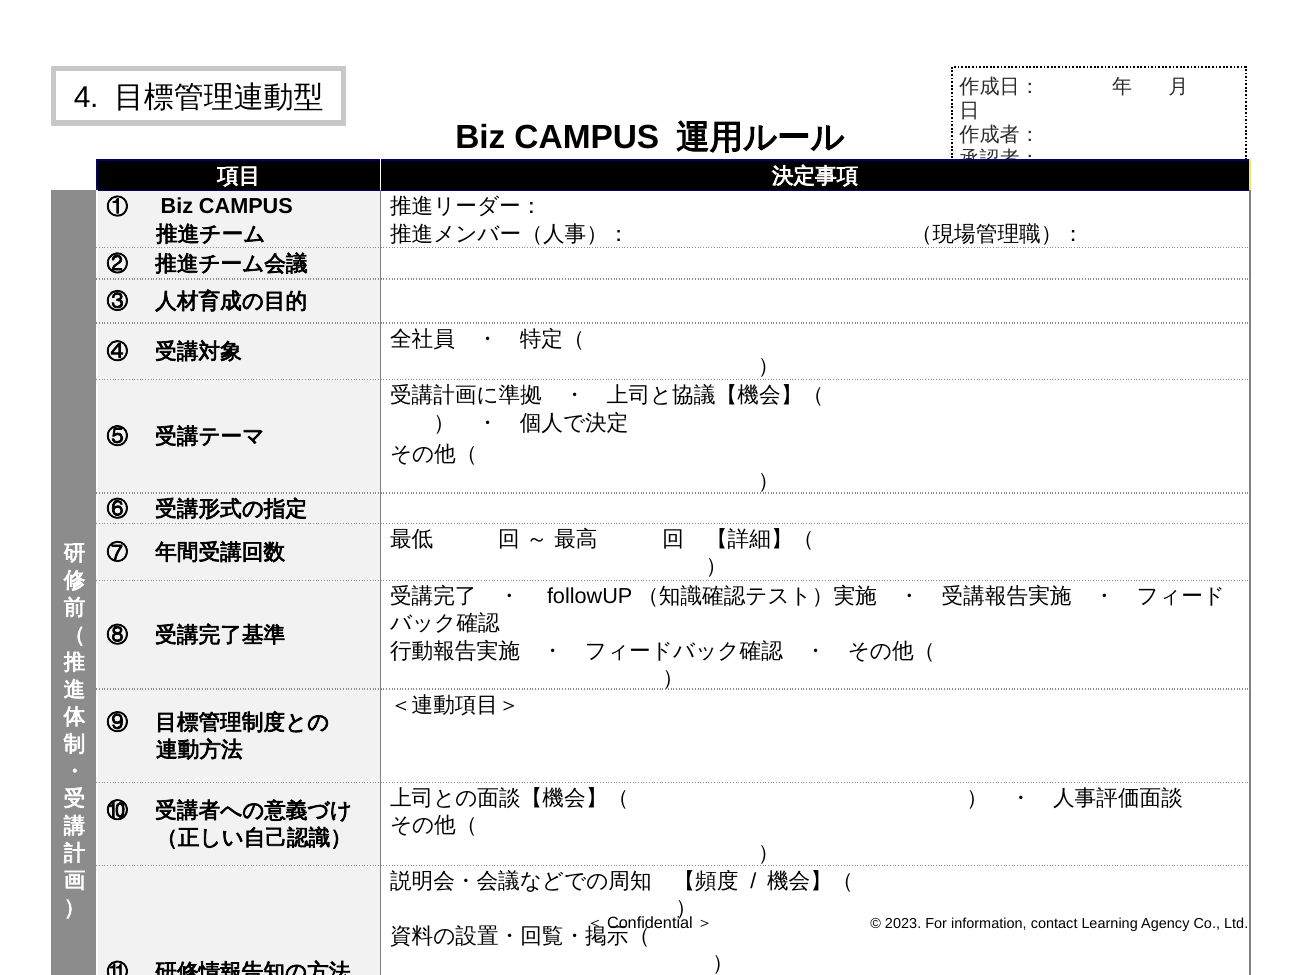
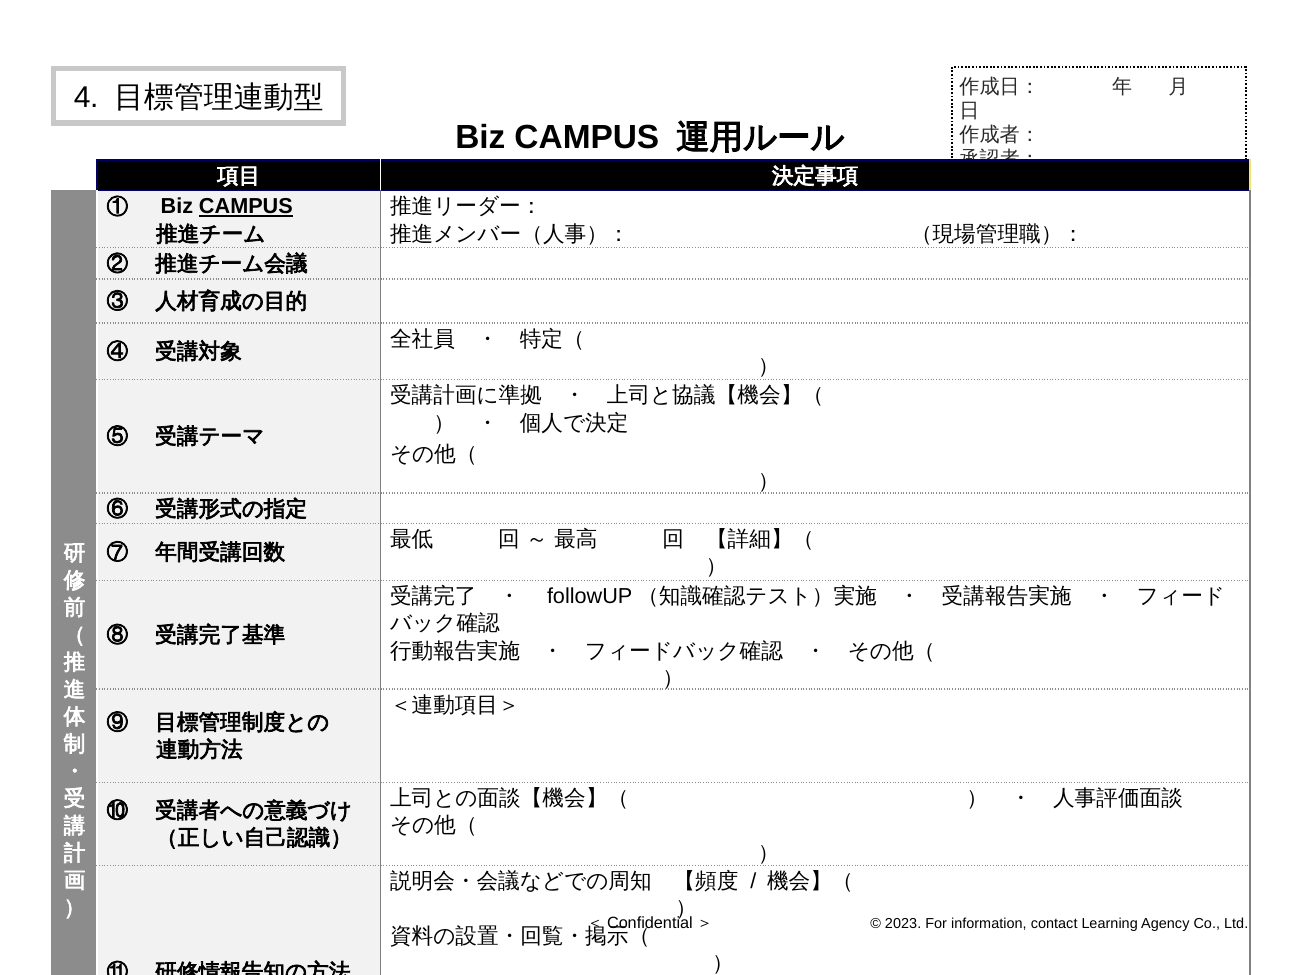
CAMPUS at (246, 207) underline: none -> present
